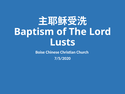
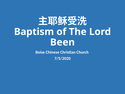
Lusts: Lusts -> Been
